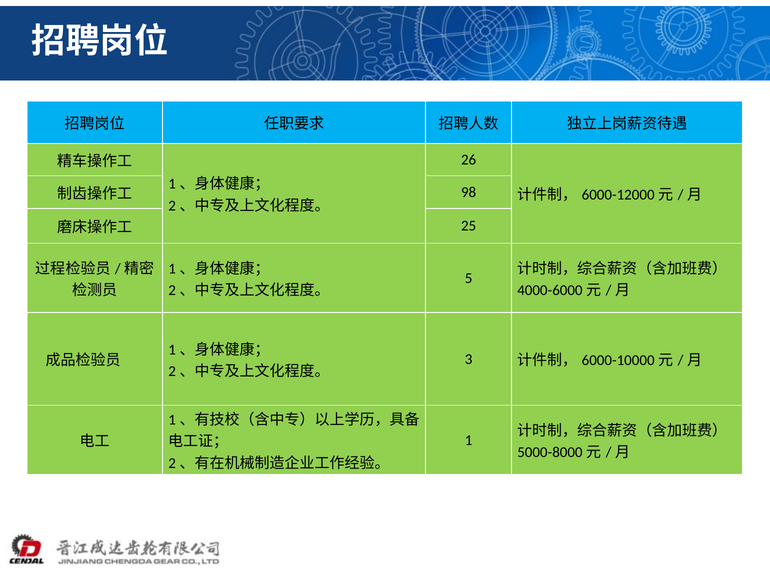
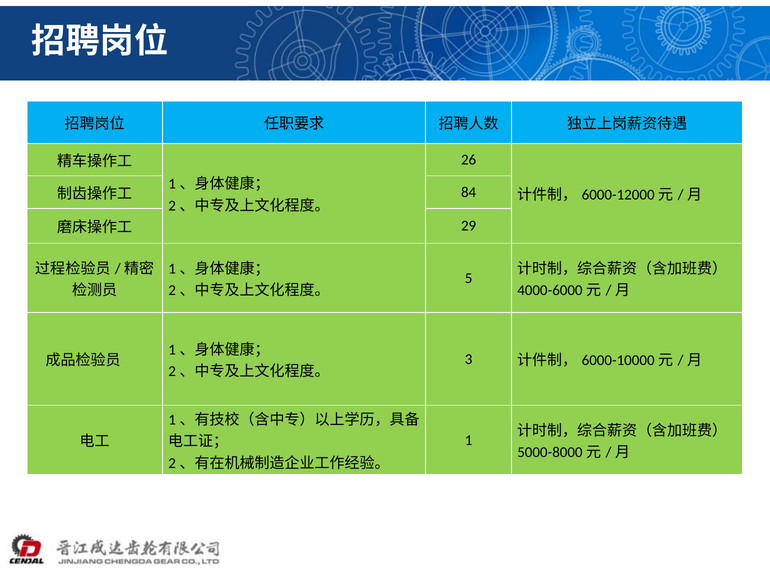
98: 98 -> 84
25: 25 -> 29
